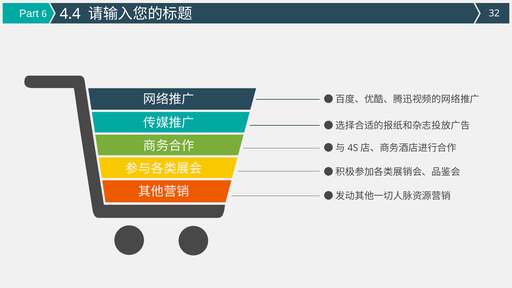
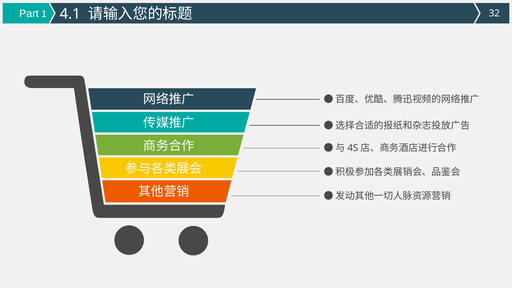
6: 6 -> 1
4.4: 4.4 -> 4.1
